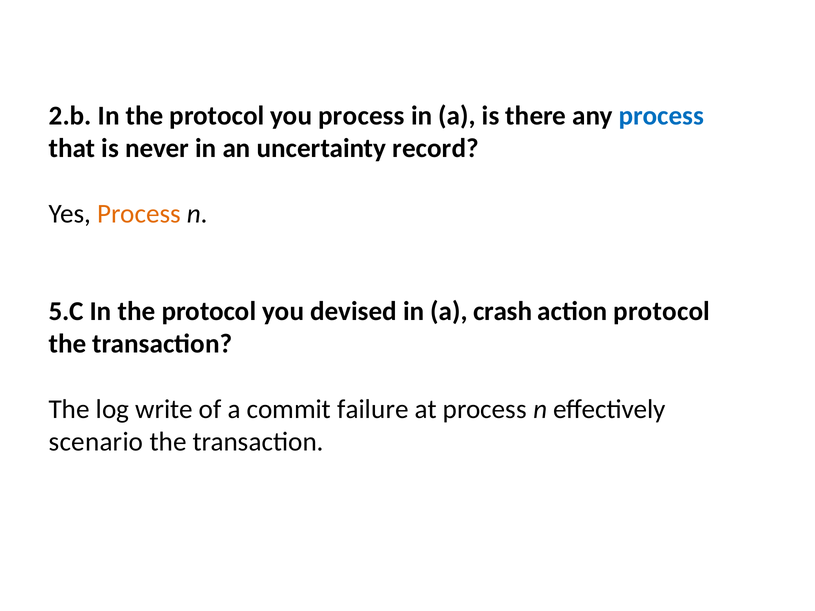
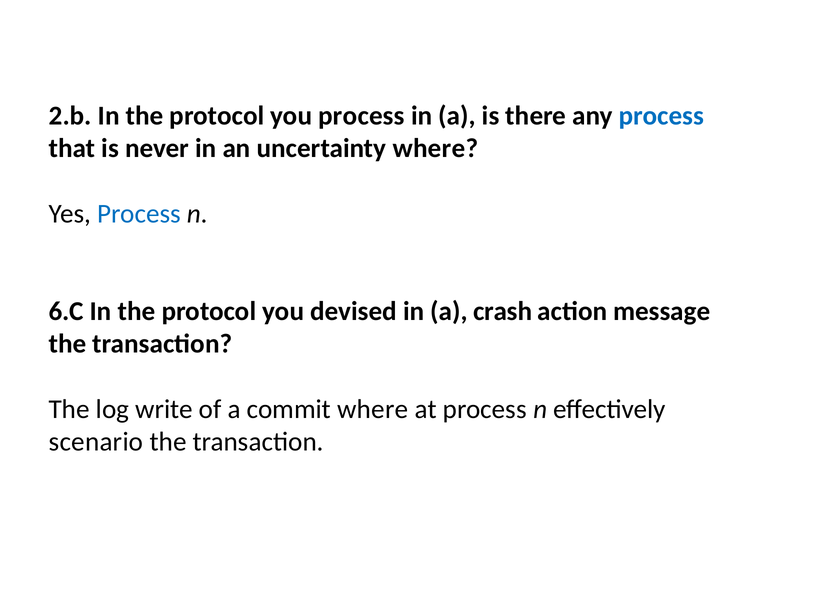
uncertainty record: record -> where
Process at (139, 214) colour: orange -> blue
5.C: 5.C -> 6.C
action protocol: protocol -> message
commit failure: failure -> where
